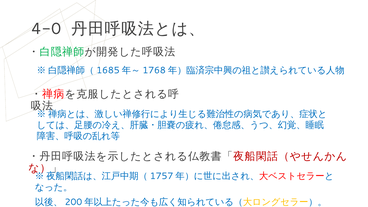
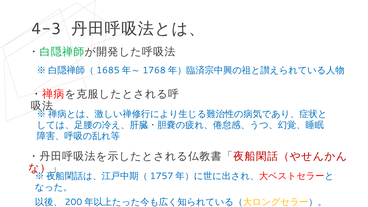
4-0: 4-0 -> 4-3
